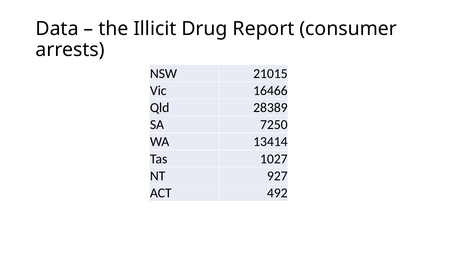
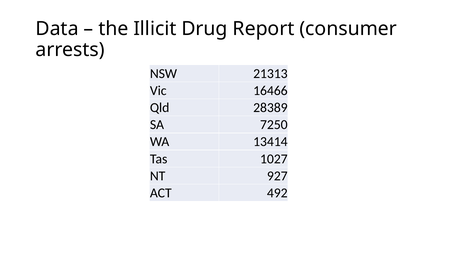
21015: 21015 -> 21313
